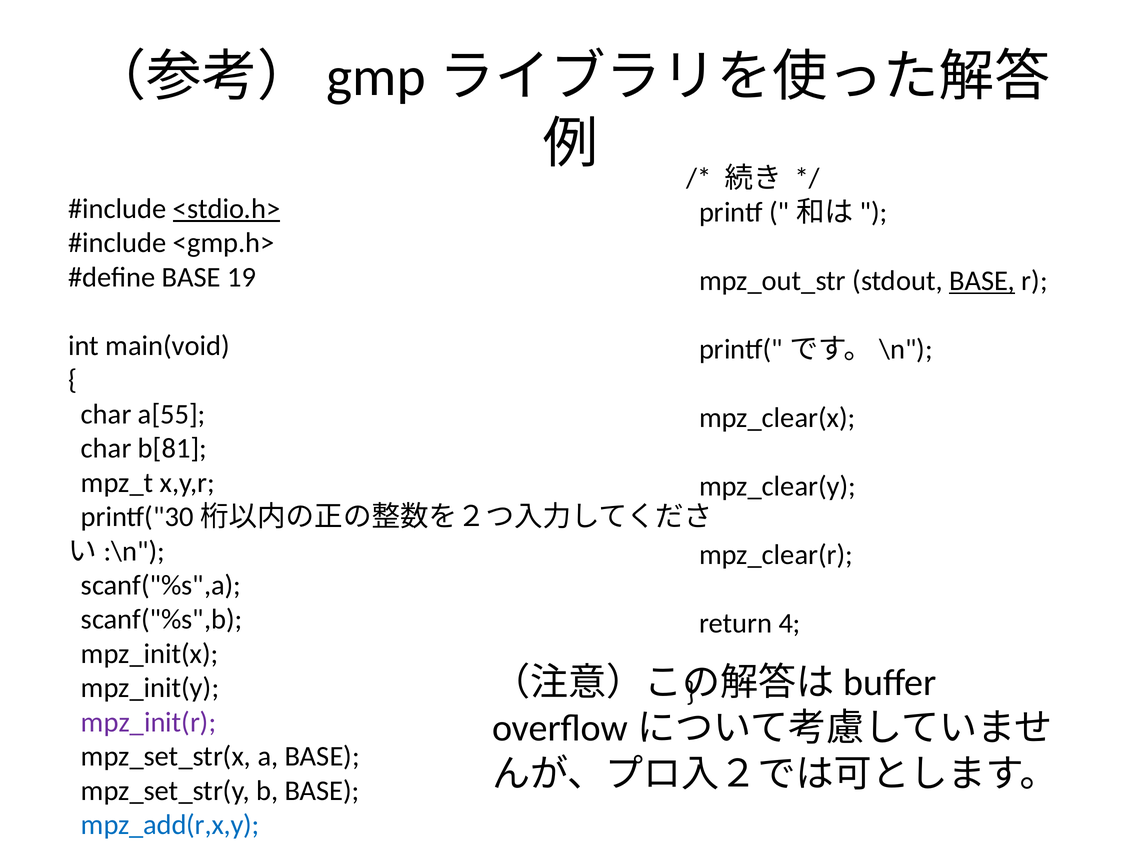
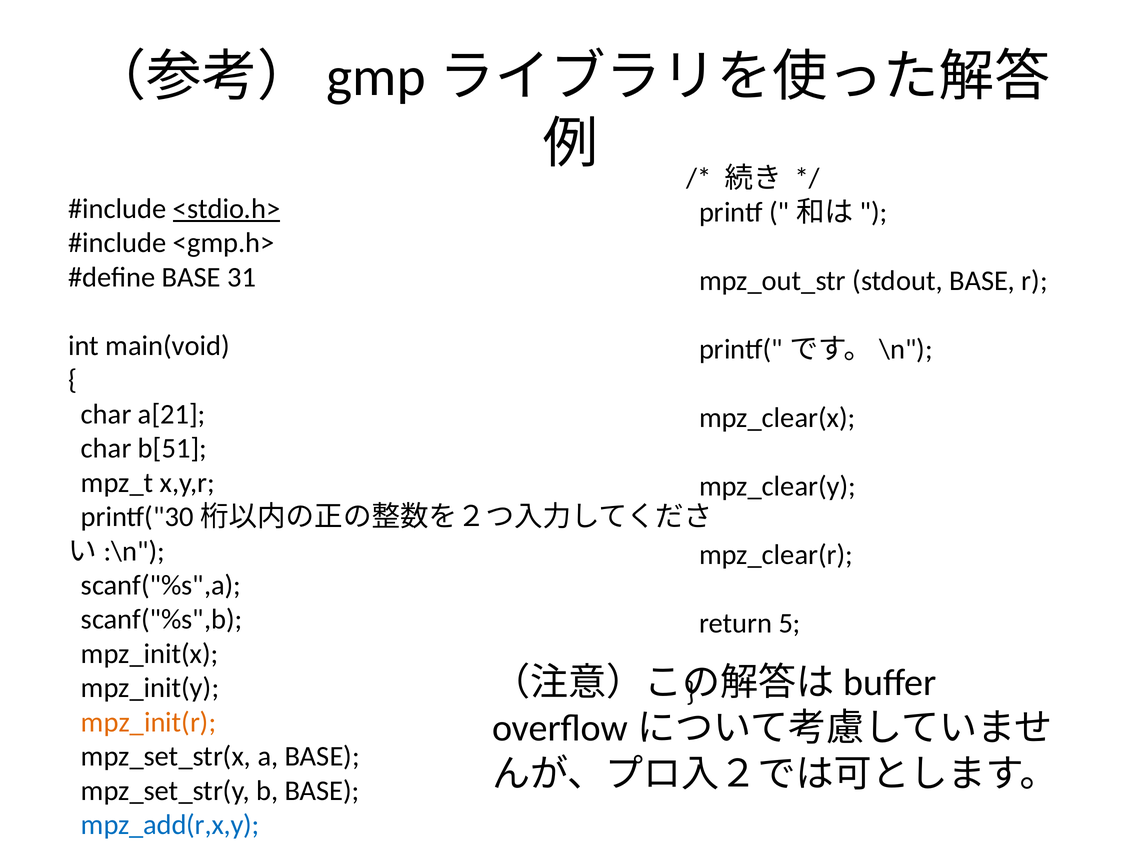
19: 19 -> 31
BASE at (982, 281) underline: present -> none
a[55: a[55 -> a[21
b[81: b[81 -> b[51
4: 4 -> 5
mpz_init(r colour: purple -> orange
